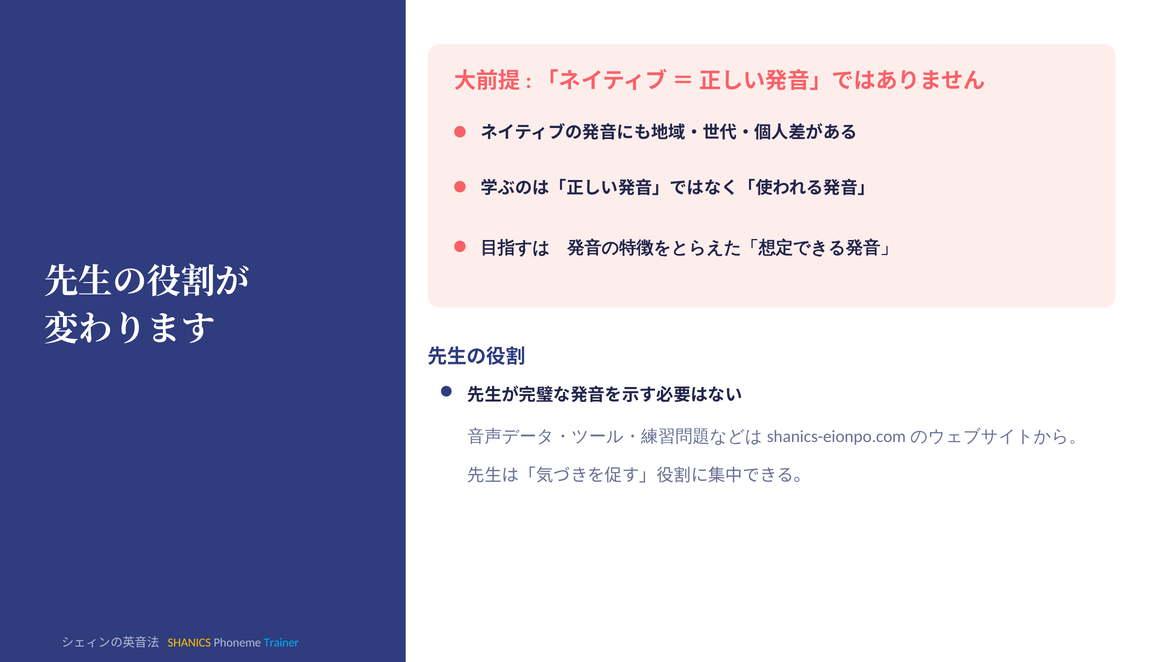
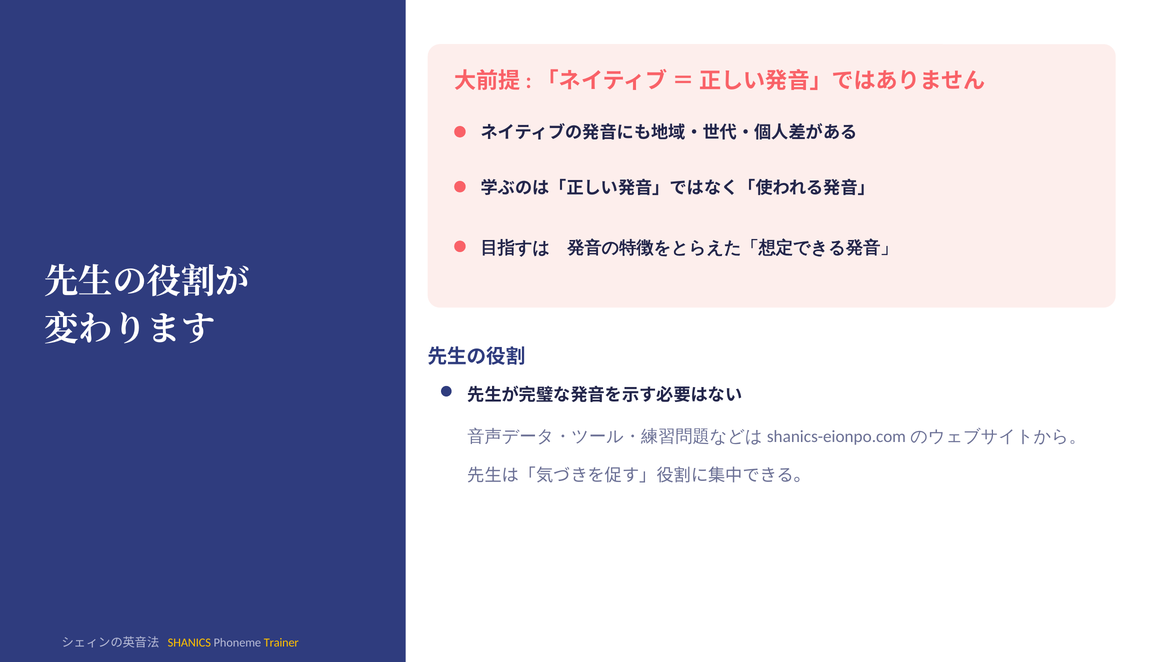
Trainer colour: light blue -> yellow
